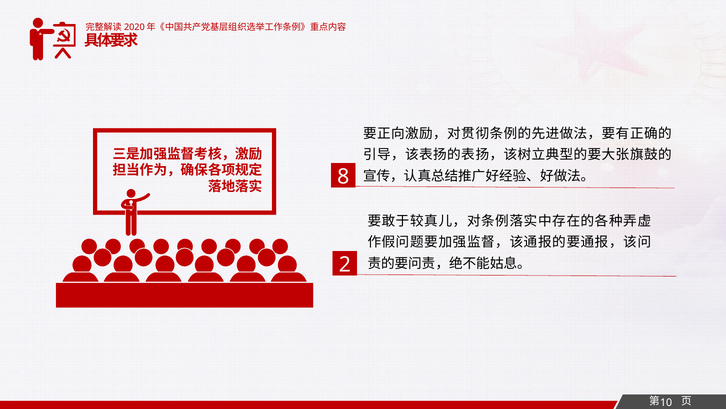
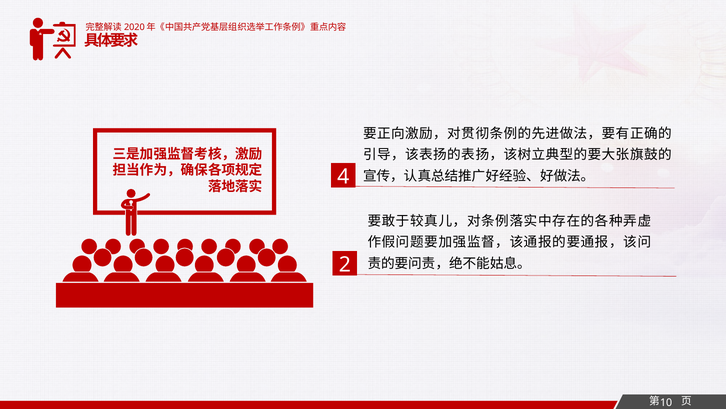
8: 8 -> 4
